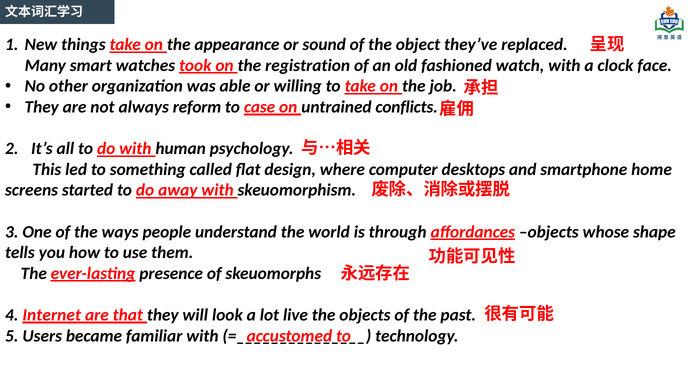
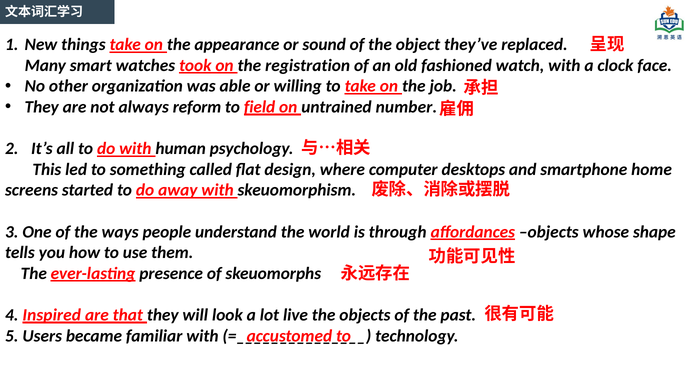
case: case -> field
conflicts: conflicts -> number
Internet: Internet -> Inspired
